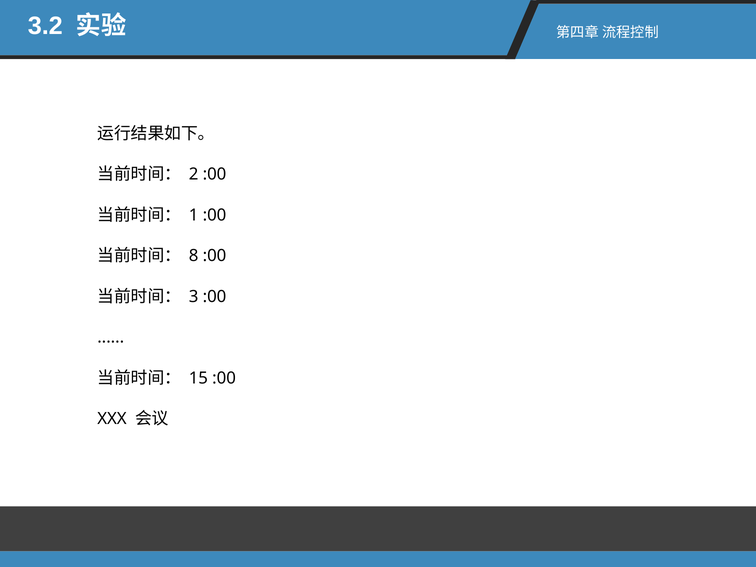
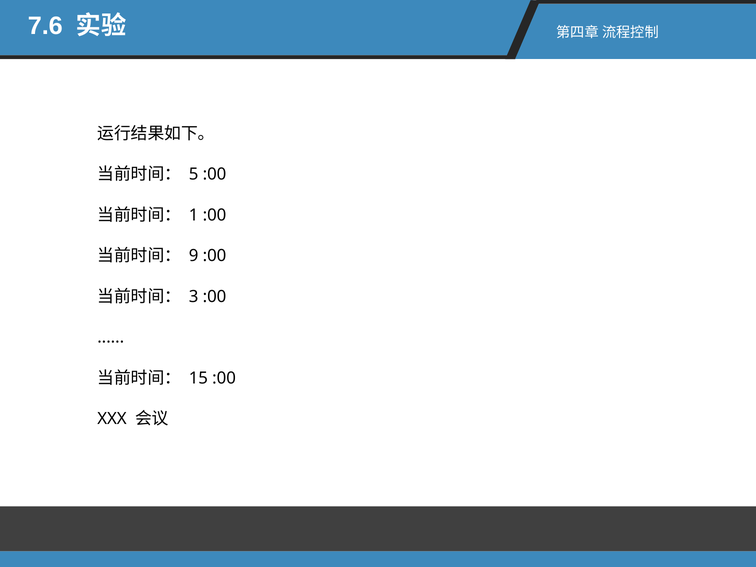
3.2: 3.2 -> 7.6
2: 2 -> 5
8: 8 -> 9
